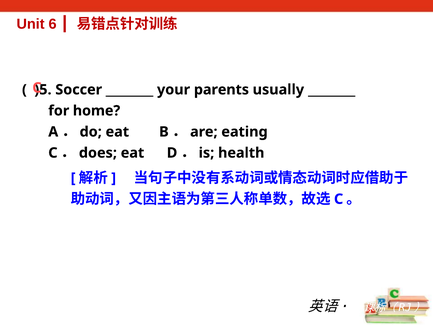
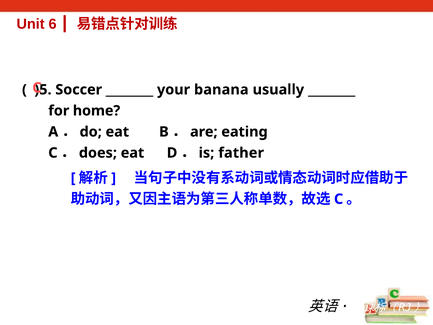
parents: parents -> banana
health: health -> father
